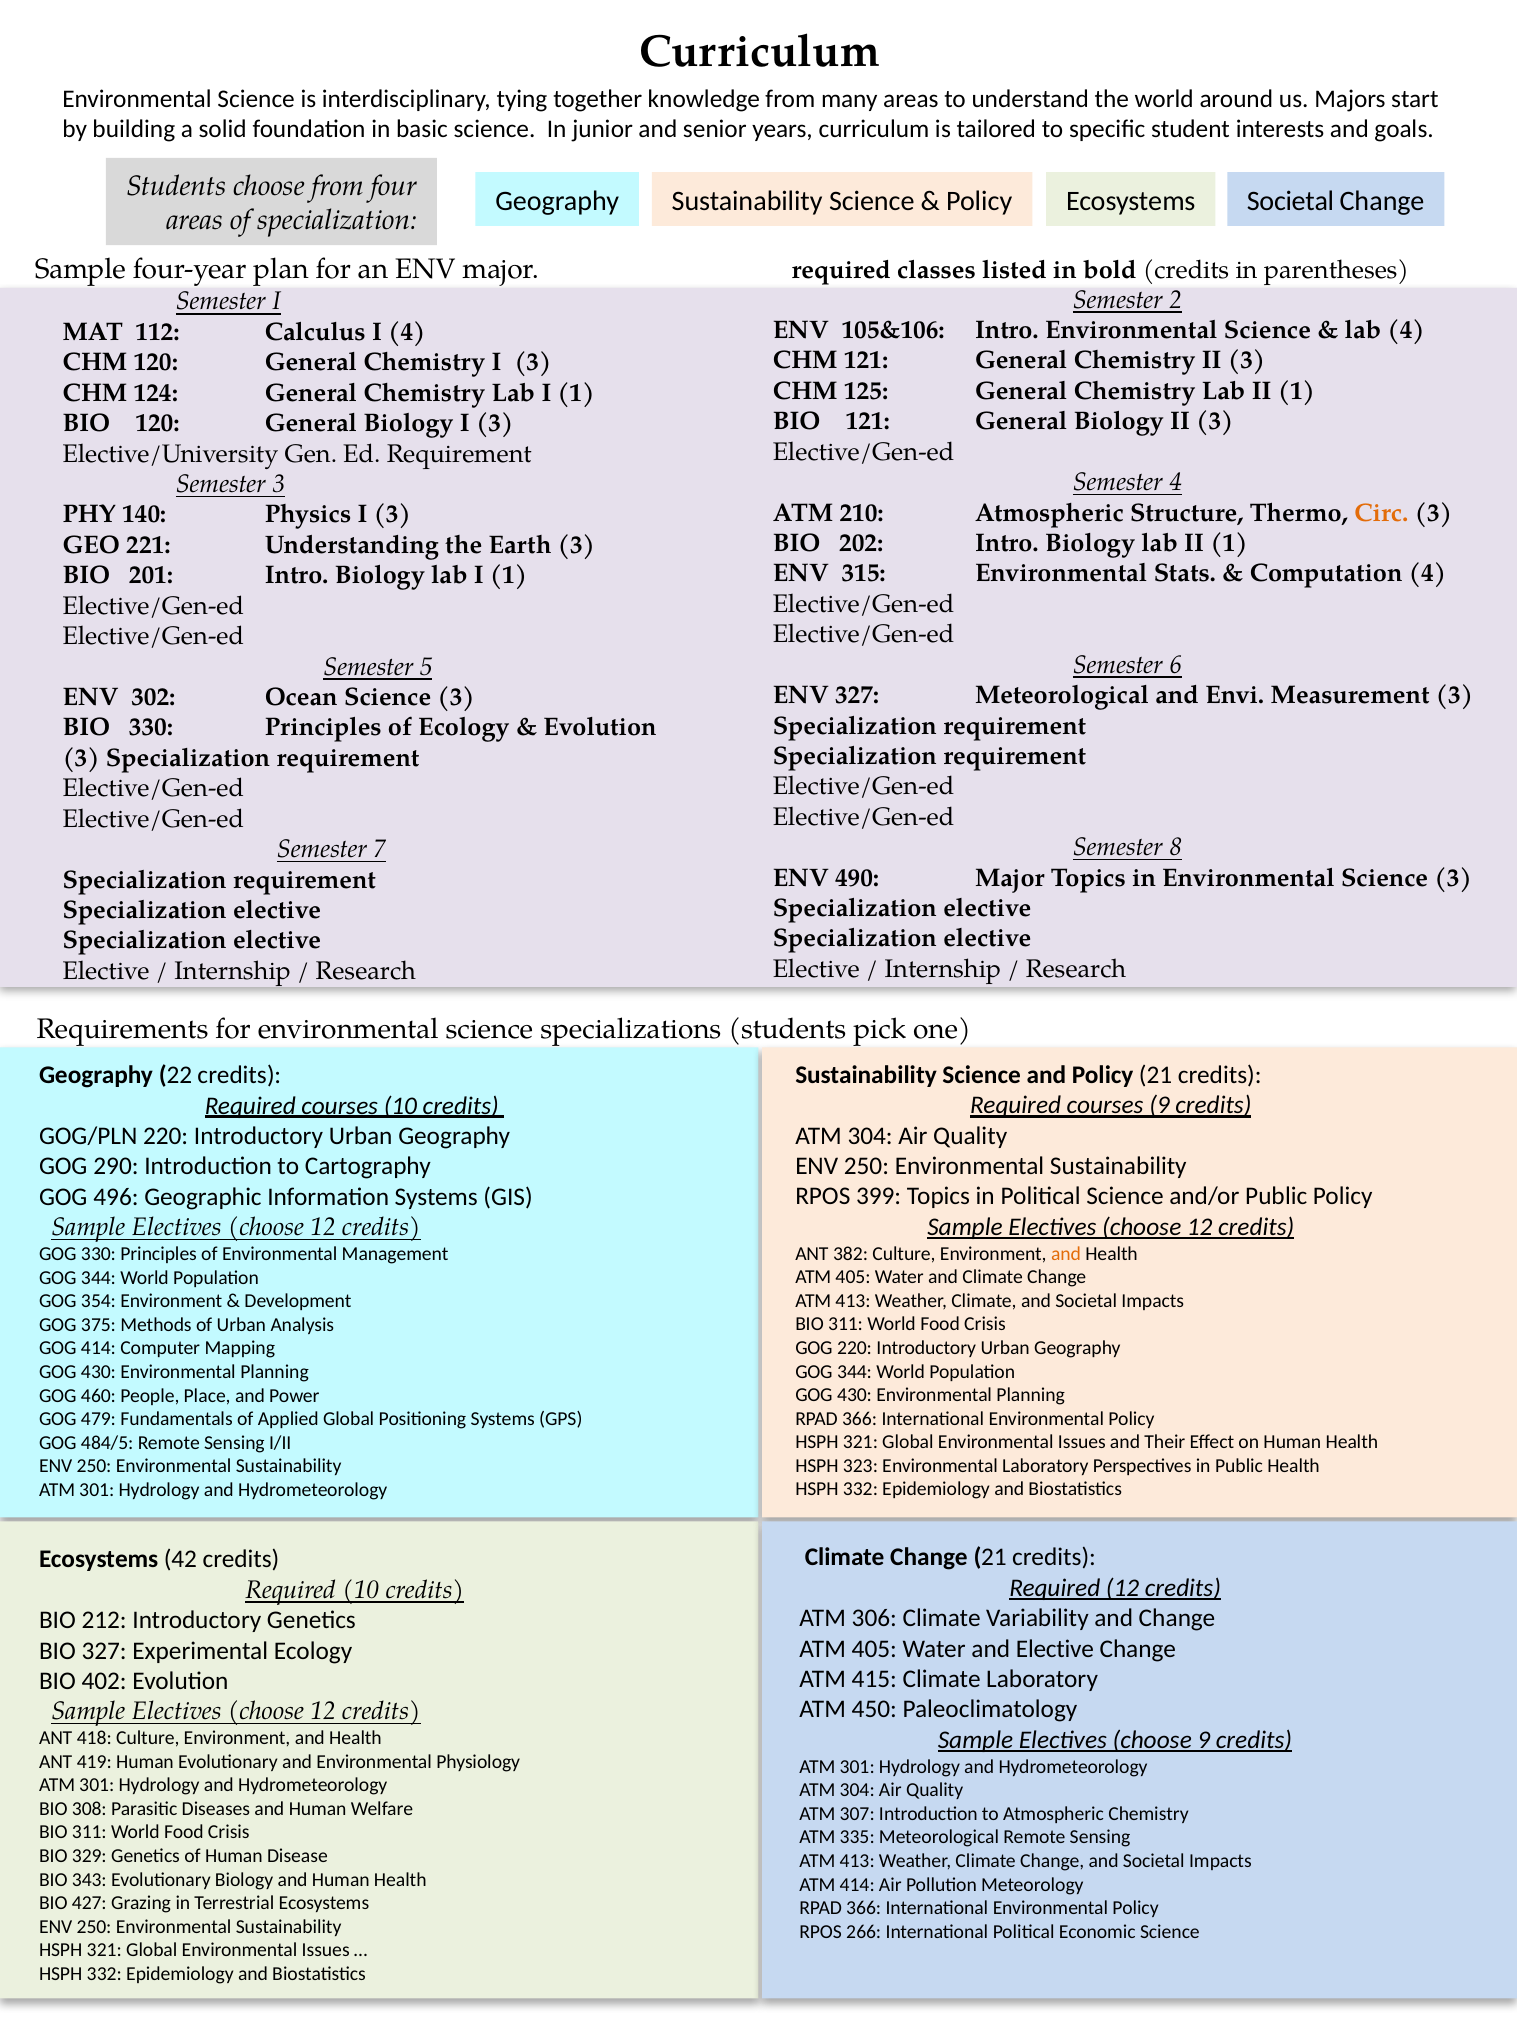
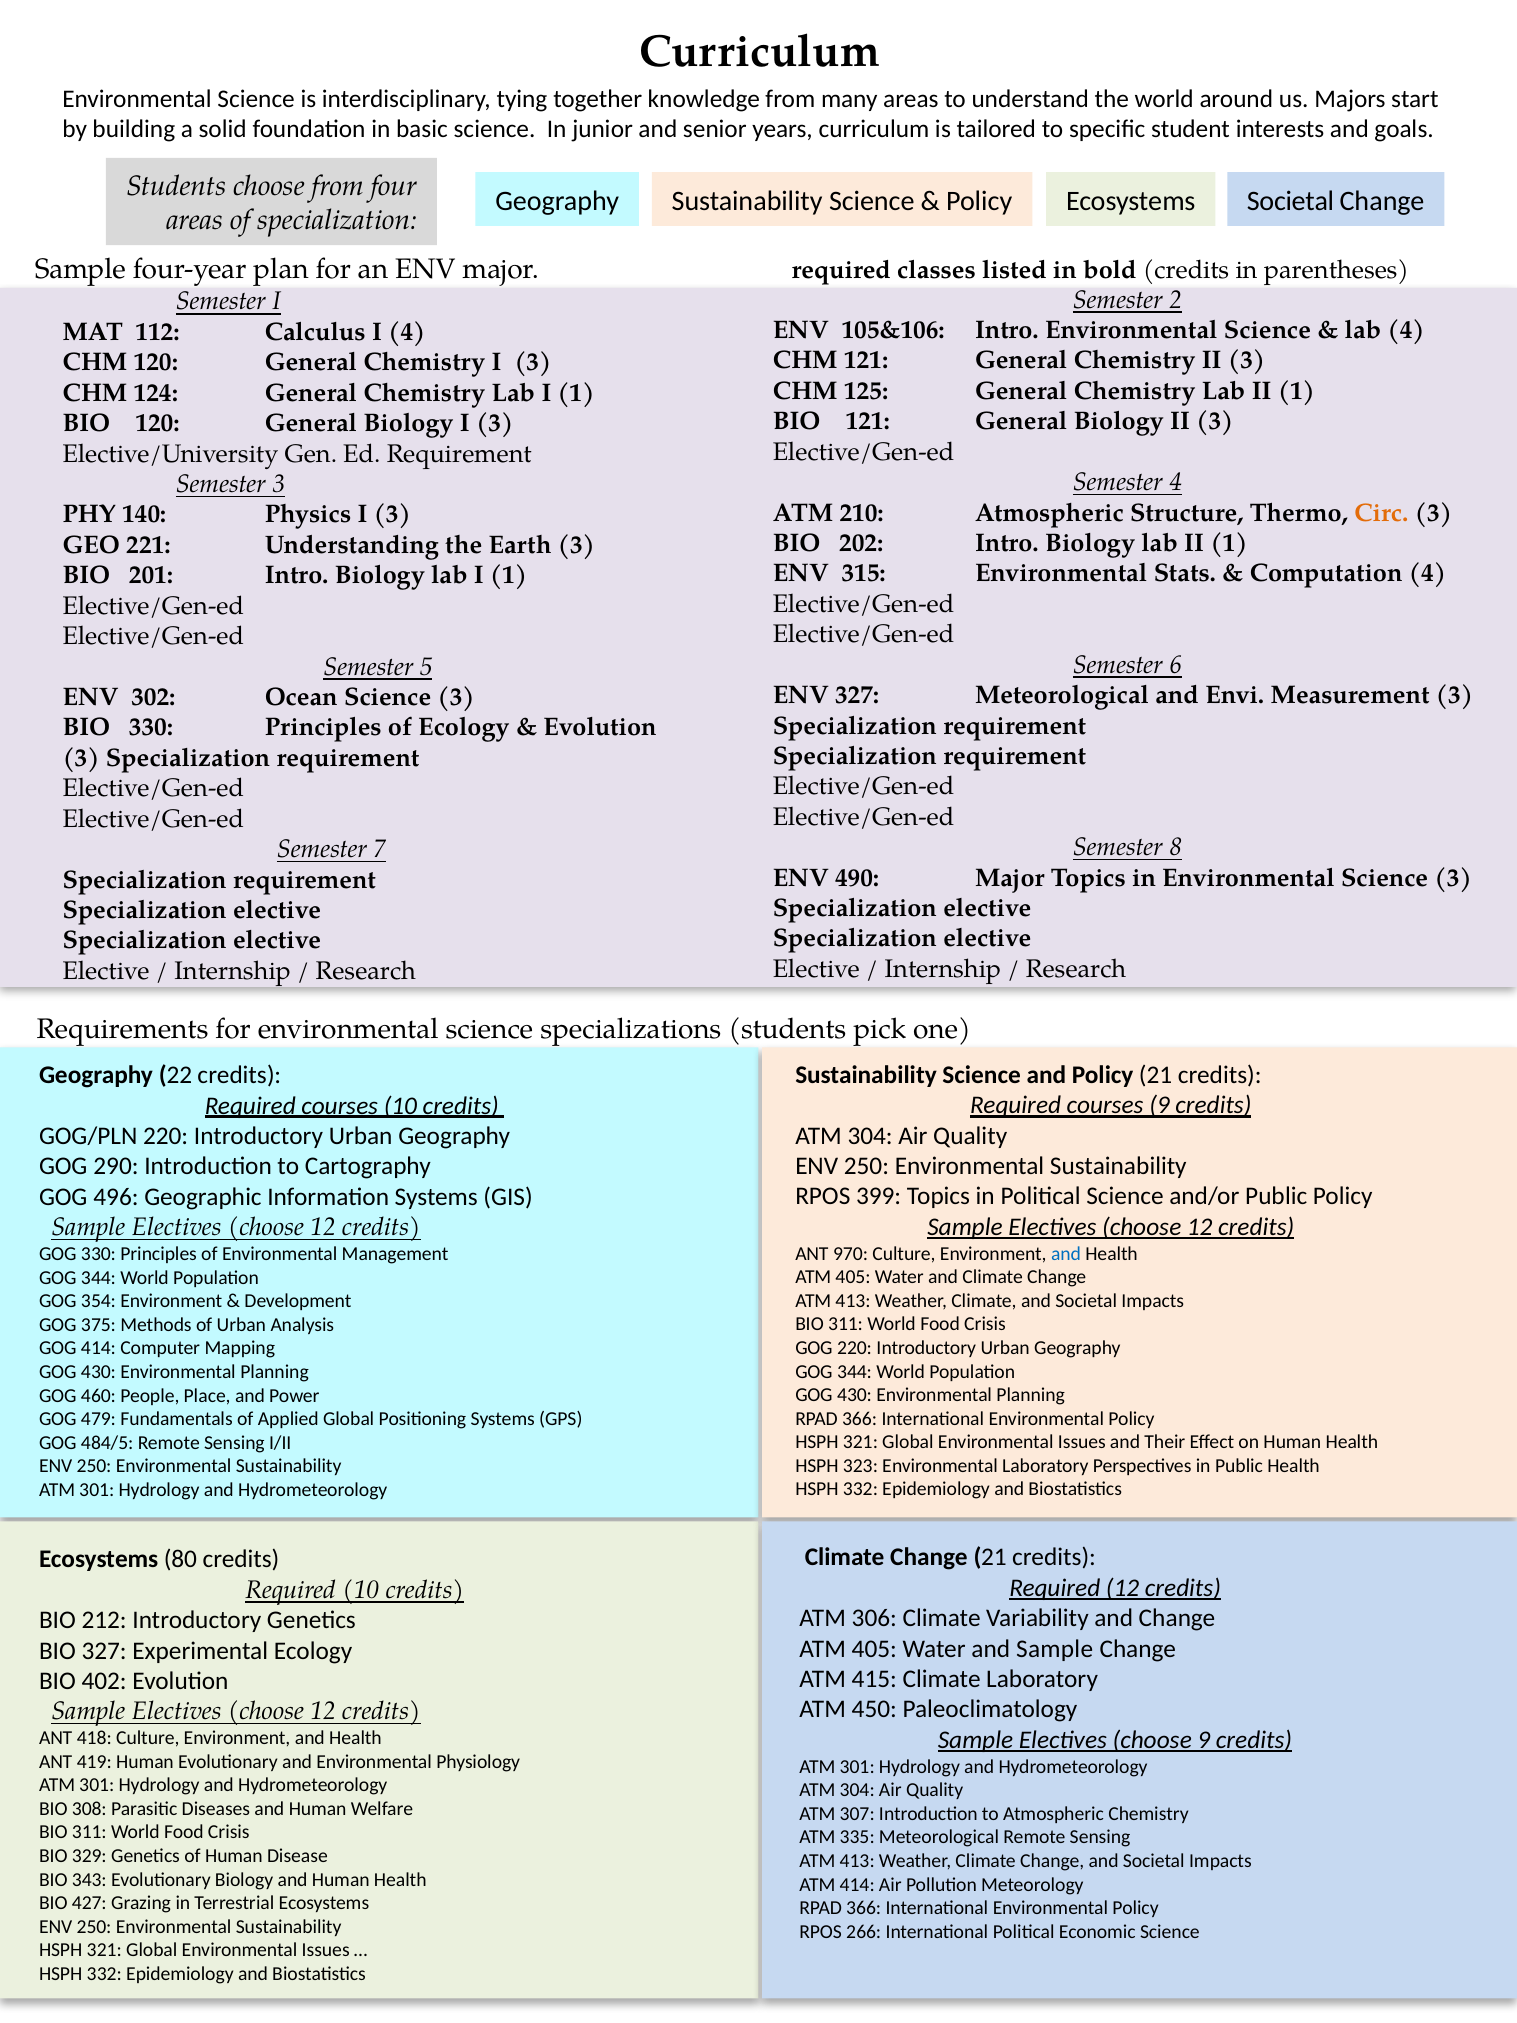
382: 382 -> 970
and at (1066, 1253) colour: orange -> blue
42: 42 -> 80
and Elective: Elective -> Sample
